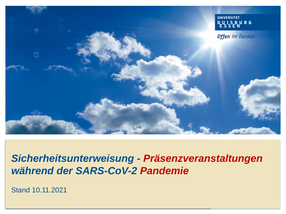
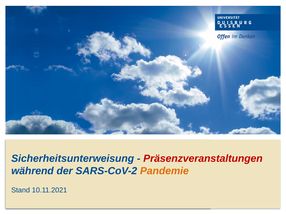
Pandemie colour: red -> orange
